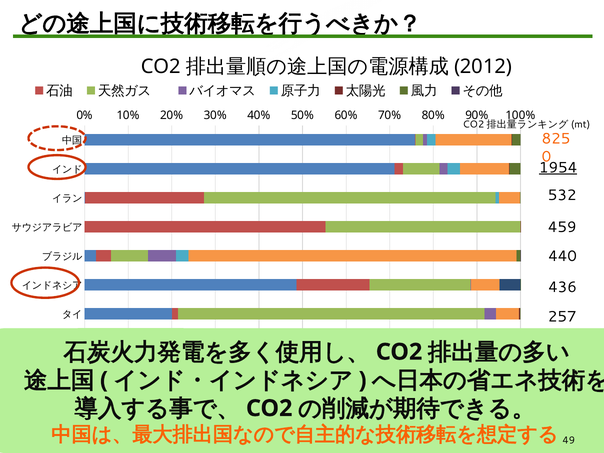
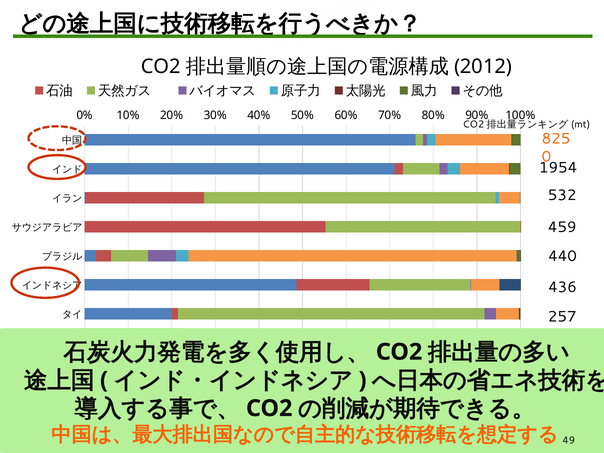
1954 underline: present -> none
